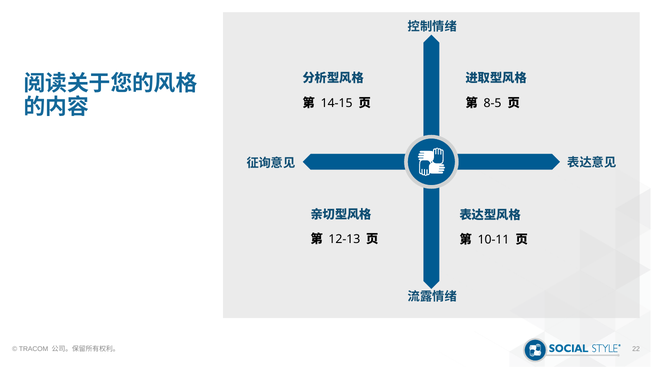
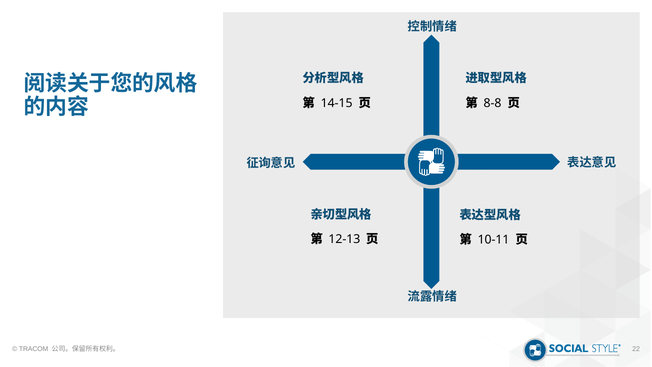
8-5: 8-5 -> 8-8
